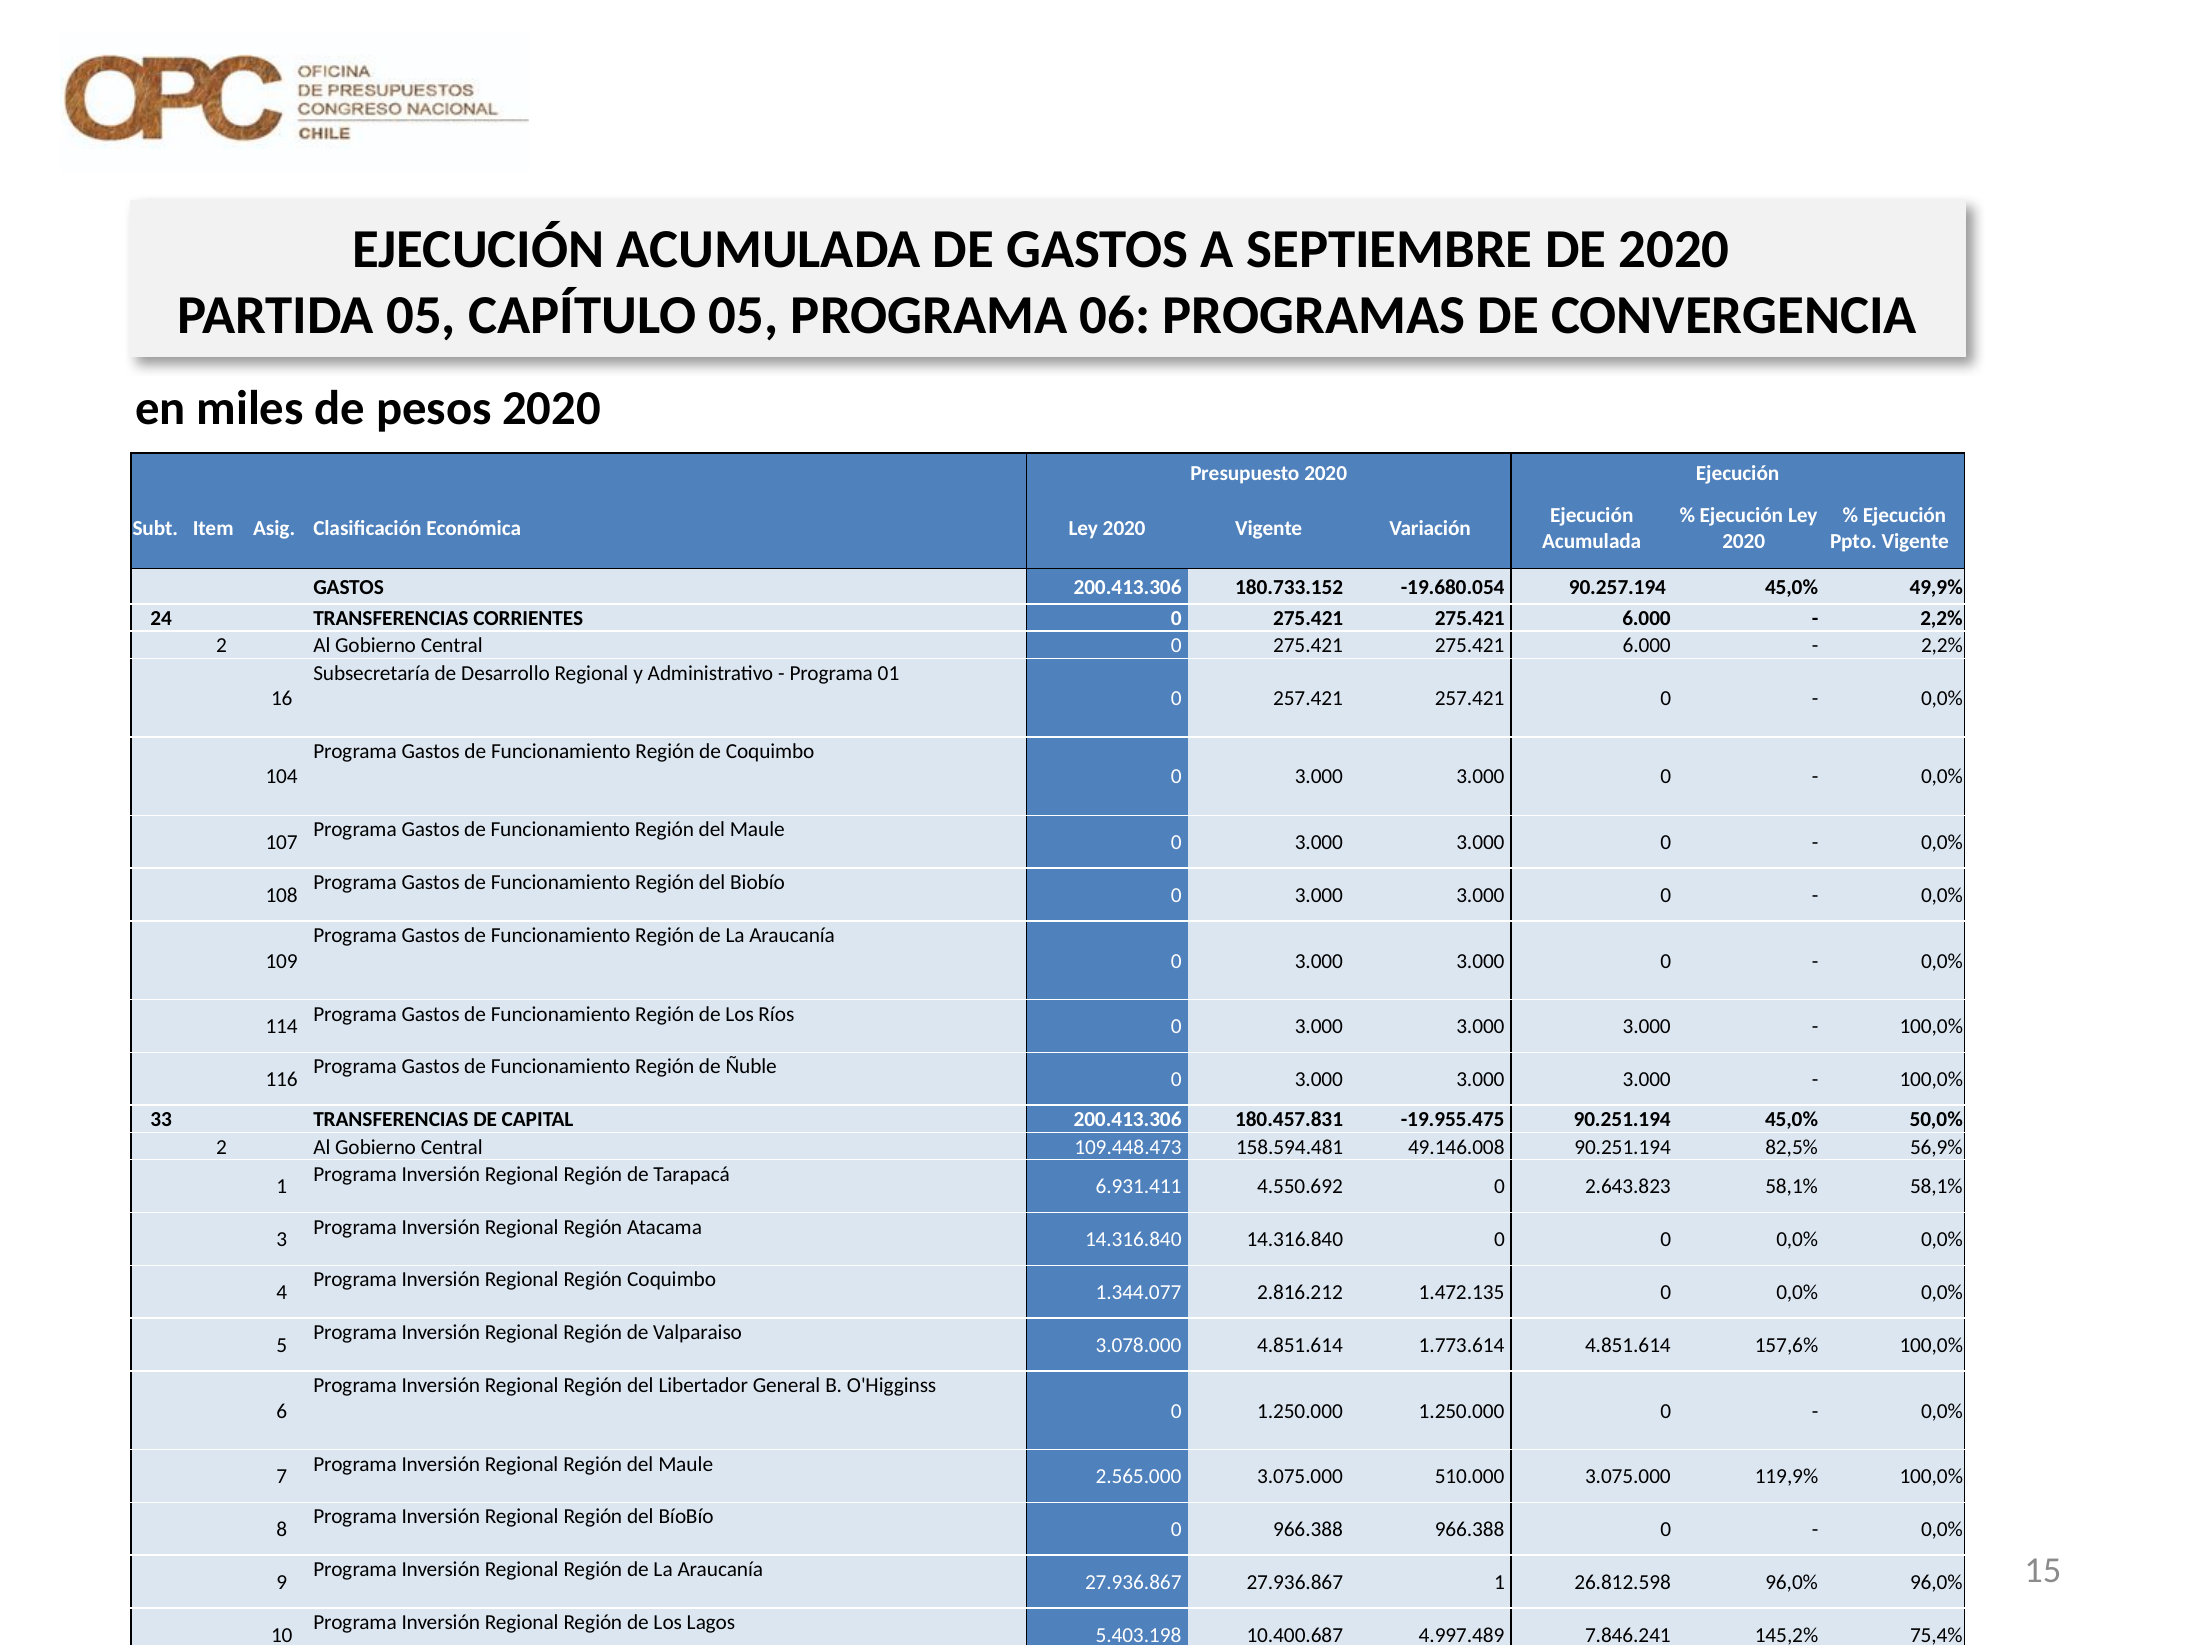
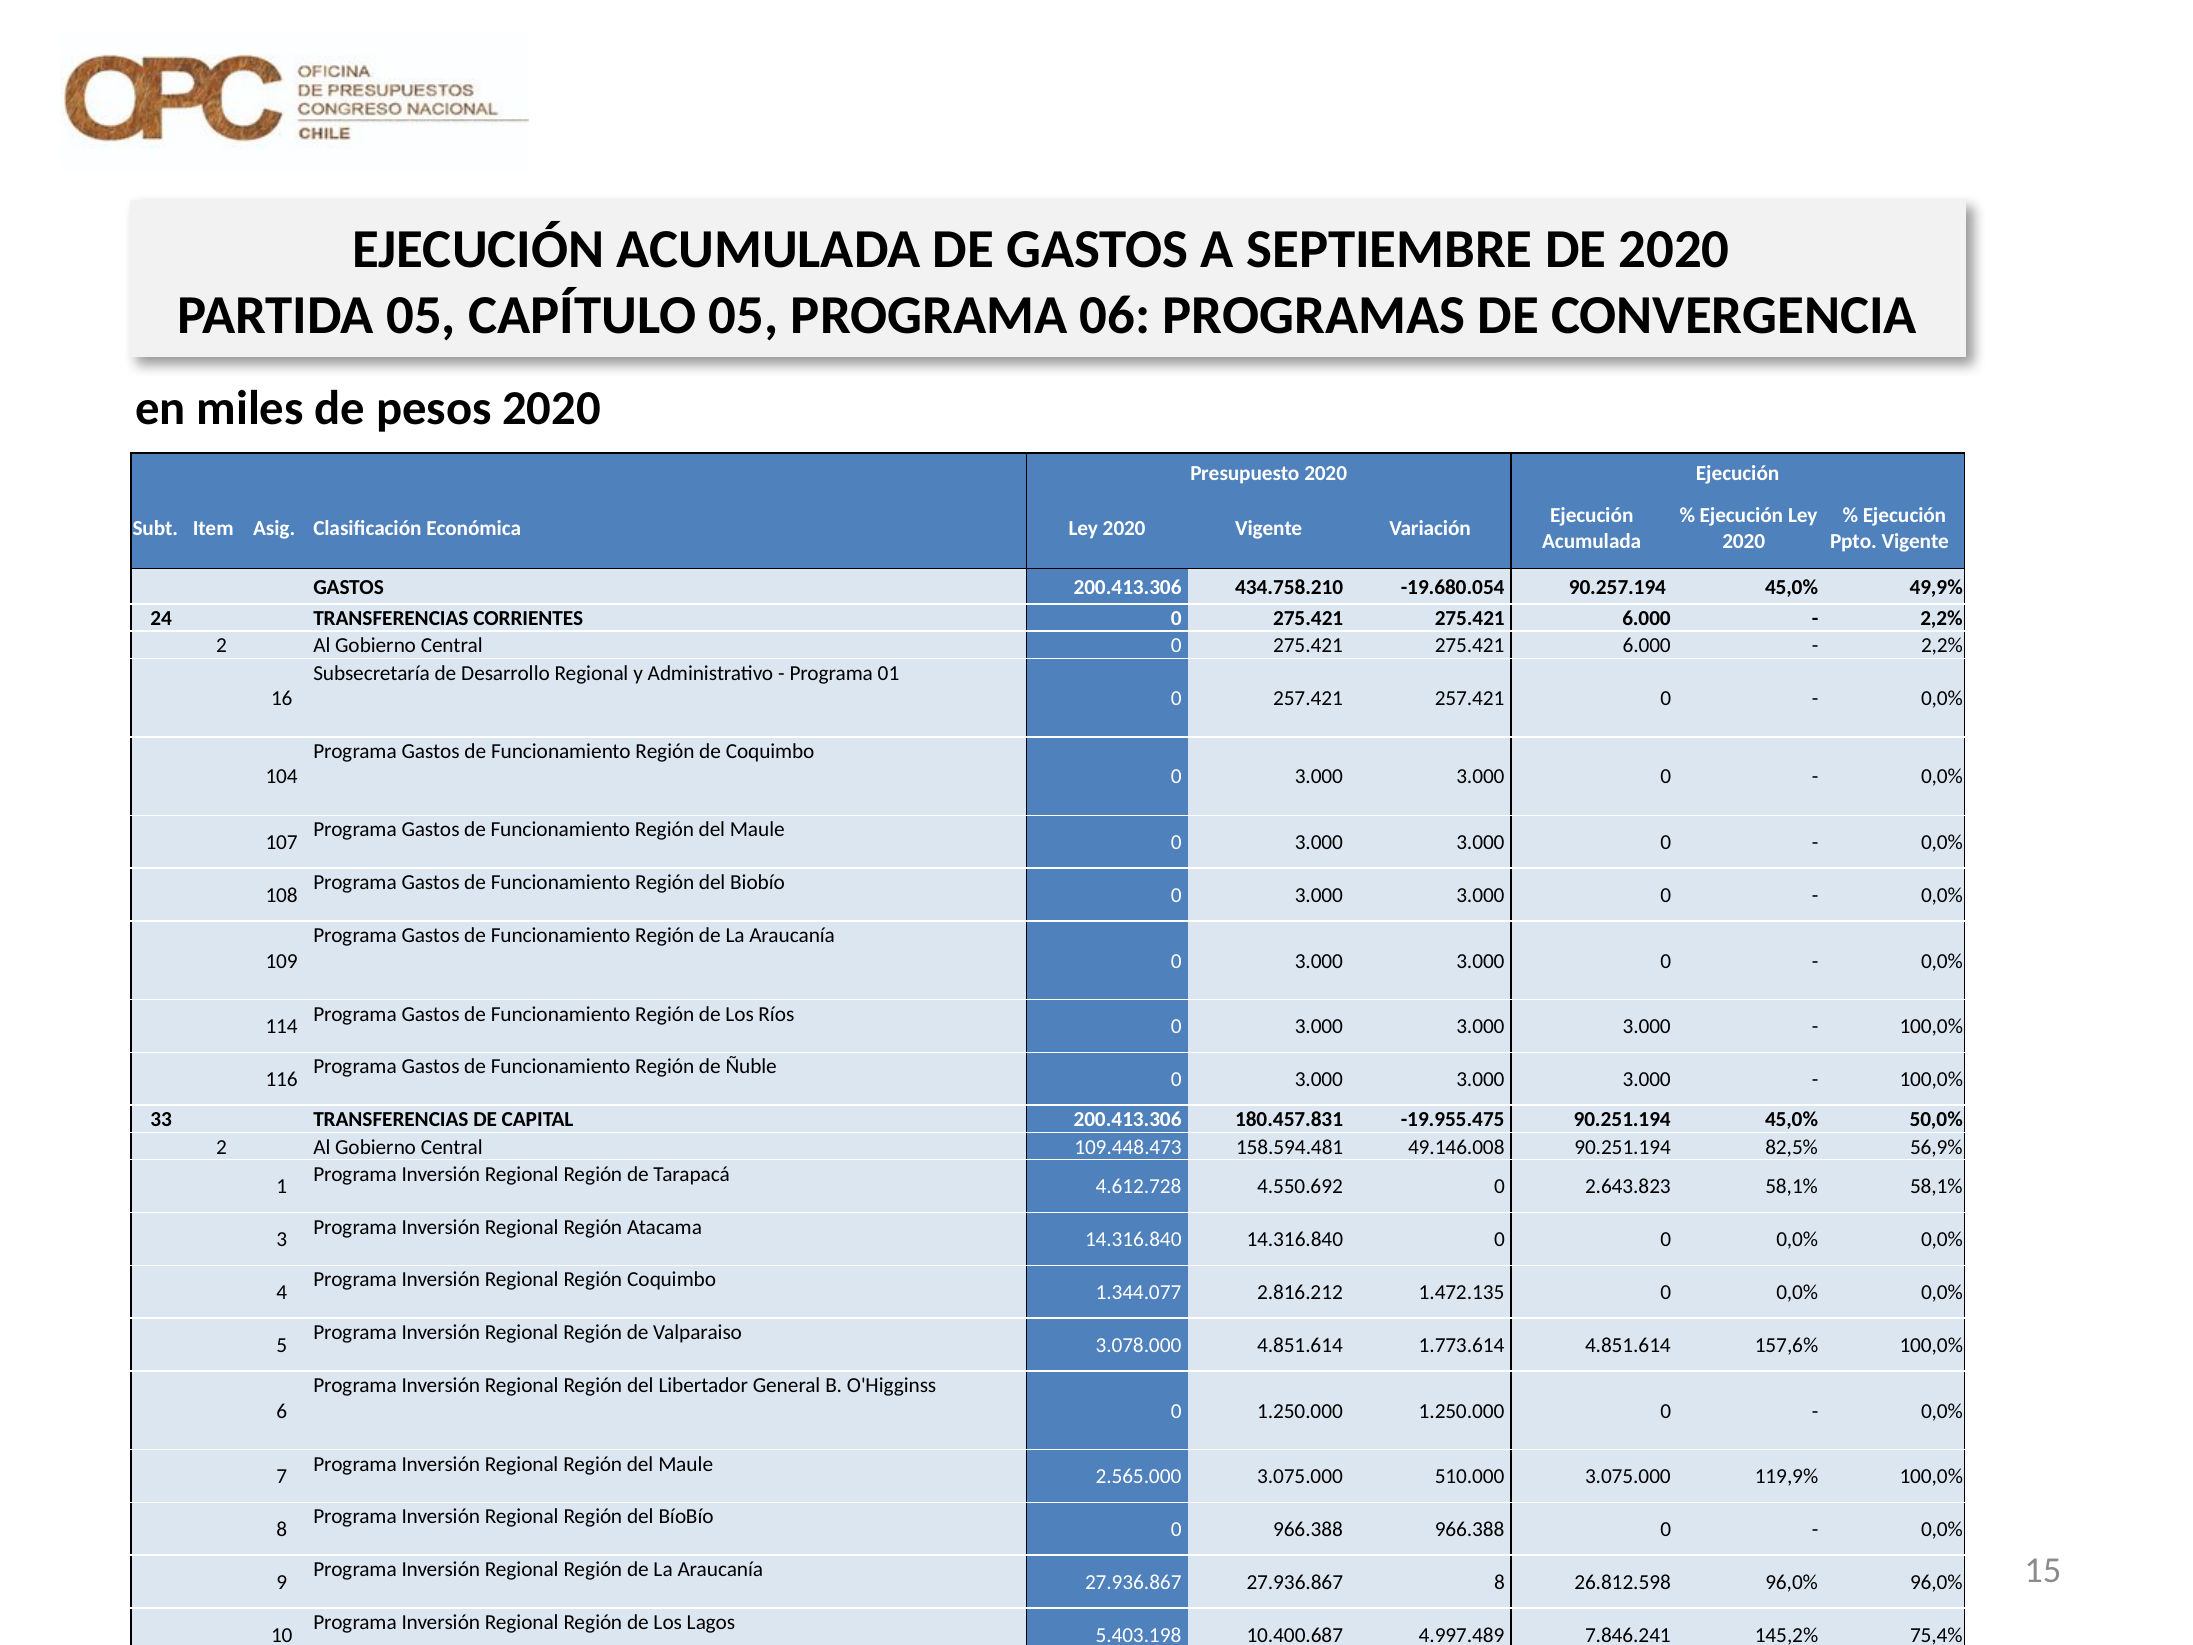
180.733.152: 180.733.152 -> 434.758.210
6.931.411: 6.931.411 -> 4.612.728
27.936.867 1: 1 -> 8
